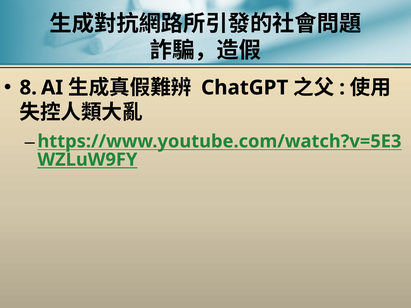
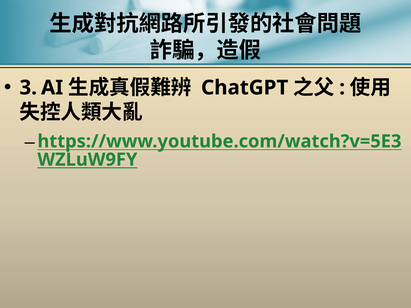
8: 8 -> 3
